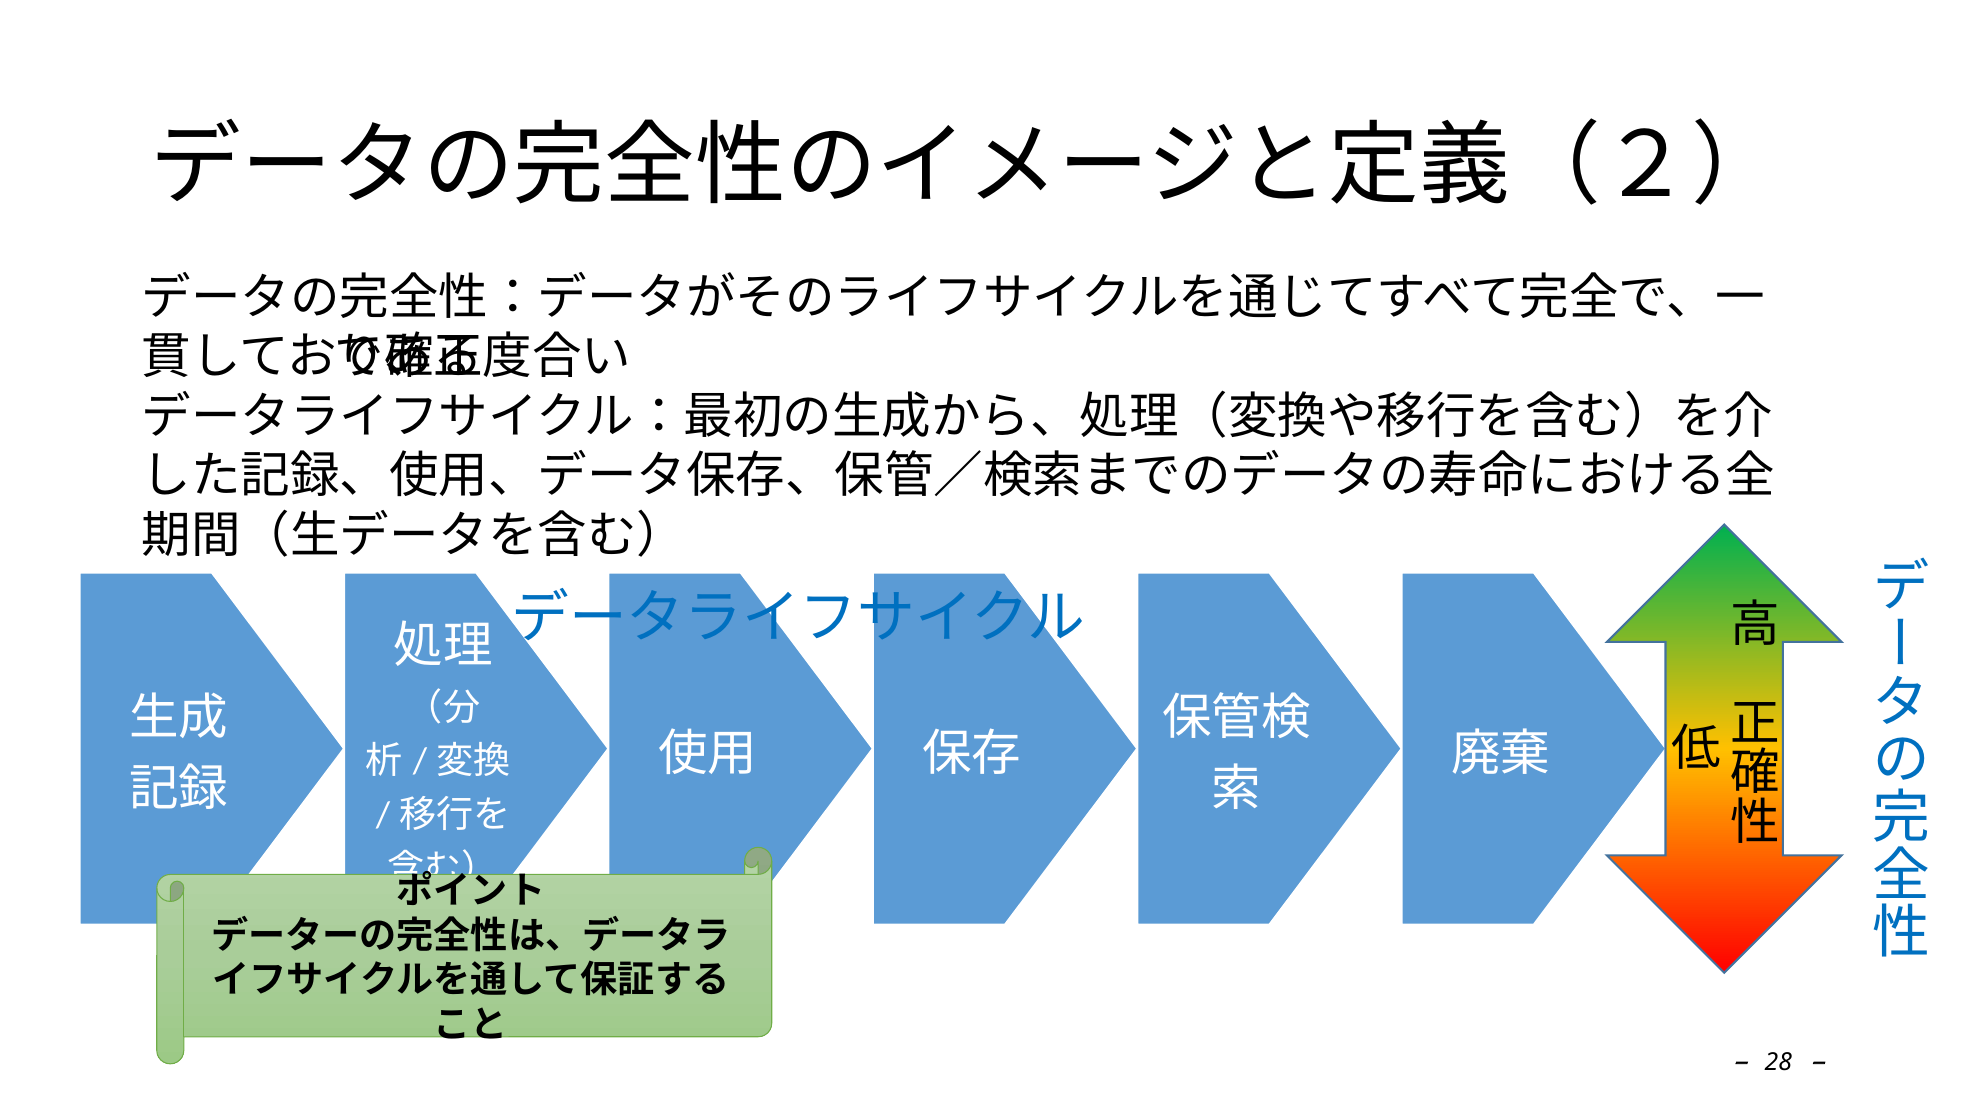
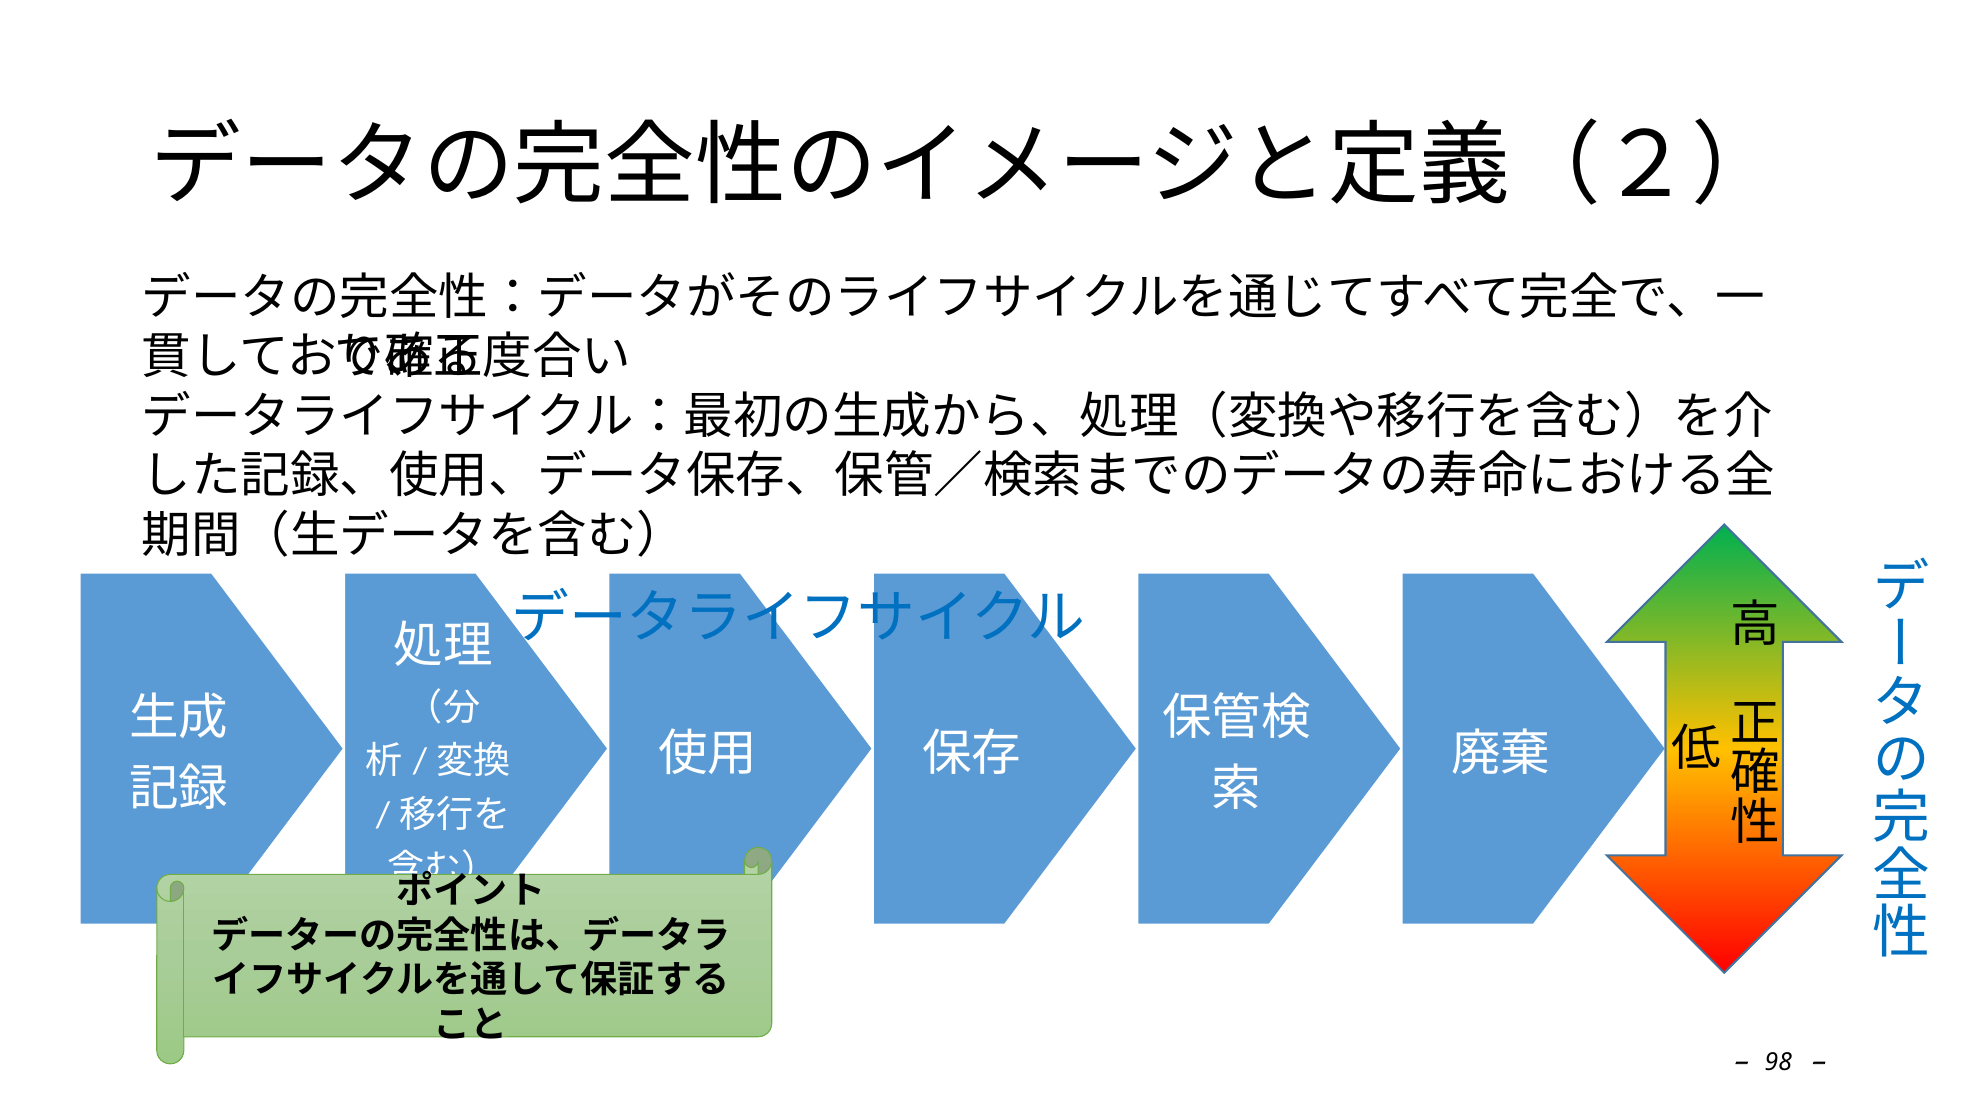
28: 28 -> 98
